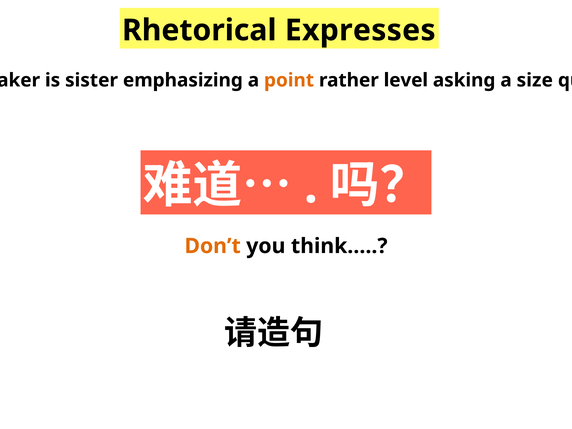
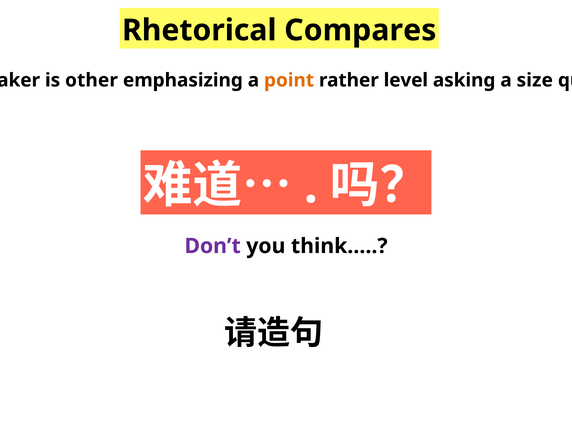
Expresses: Expresses -> Compares
sister: sister -> other
Don’t colour: orange -> purple
